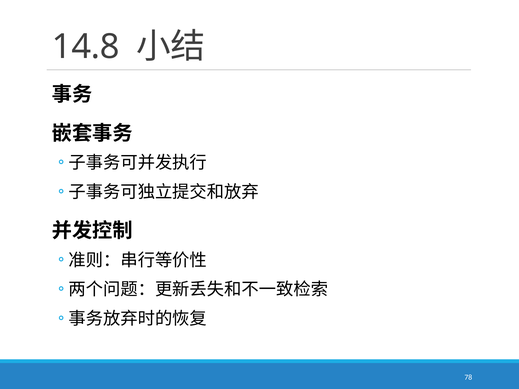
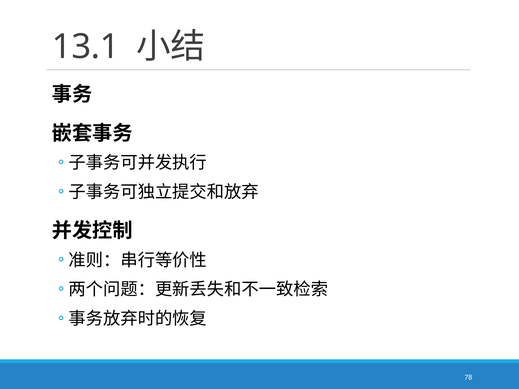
14.8: 14.8 -> 13.1
